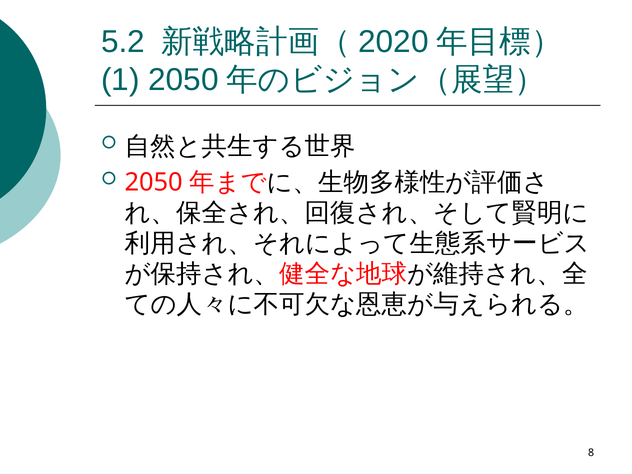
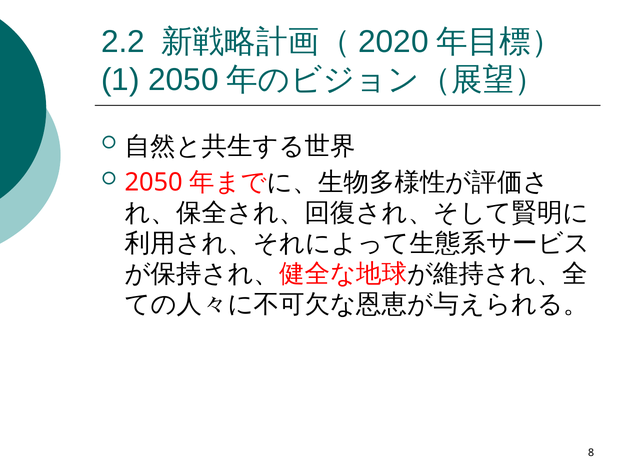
5.2: 5.2 -> 2.2
